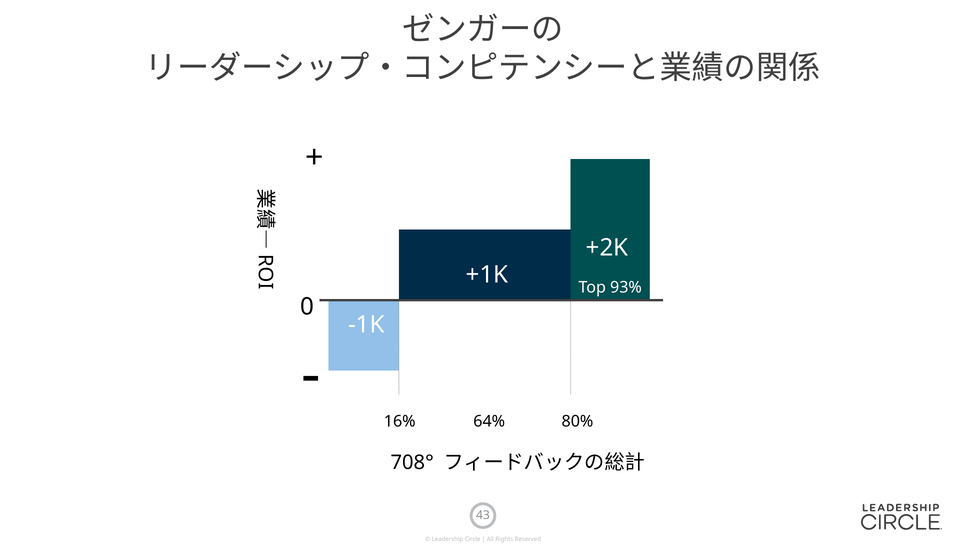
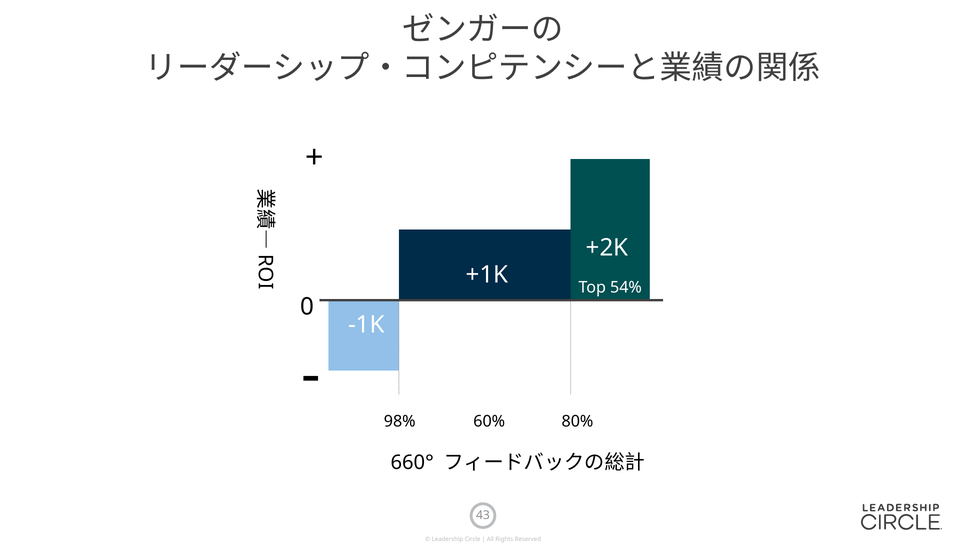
93%: 93% -> 54%
16%: 16% -> 98%
64%: 64% -> 60%
708°: 708° -> 660°
